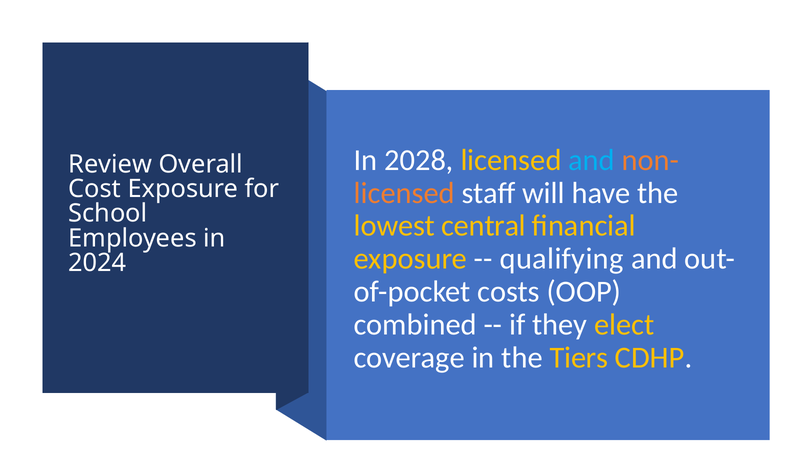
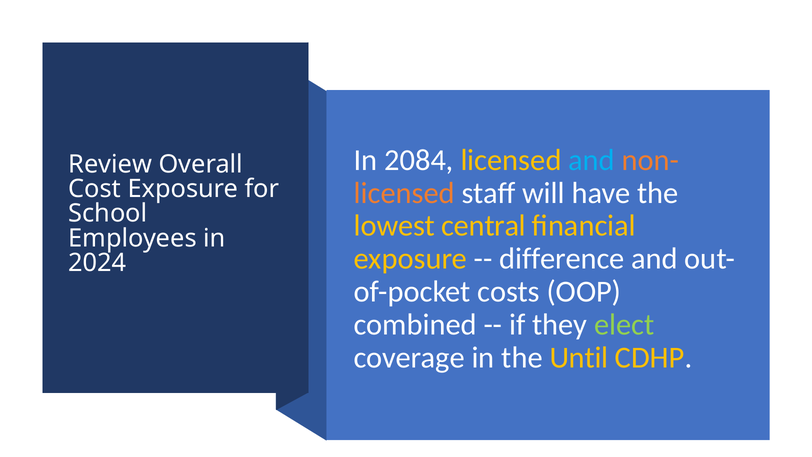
2028: 2028 -> 2084
qualifying: qualifying -> difference
elect colour: yellow -> light green
Tiers: Tiers -> Until
